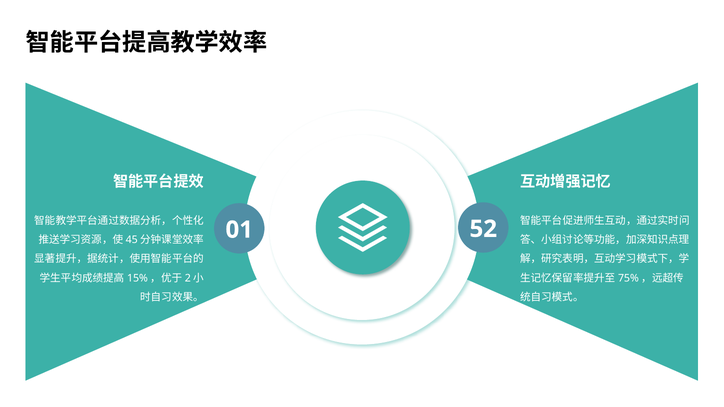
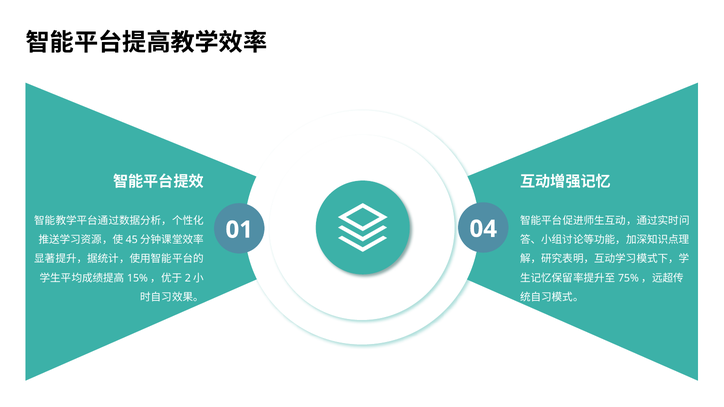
52: 52 -> 04
